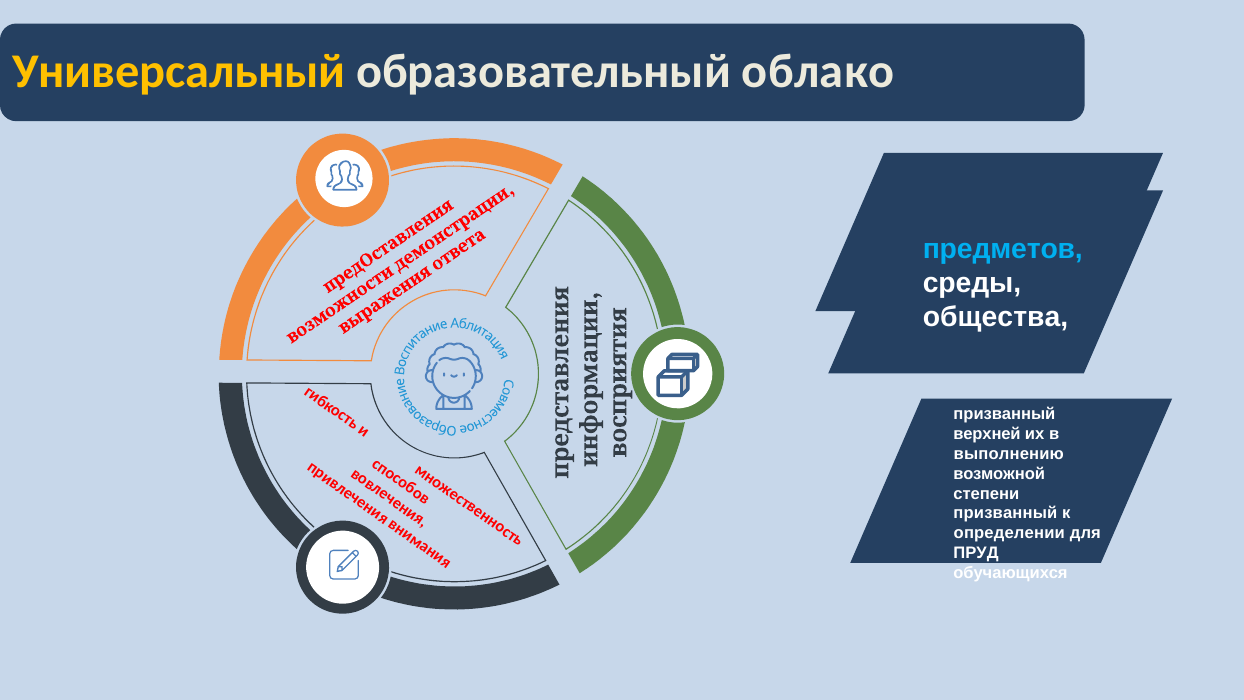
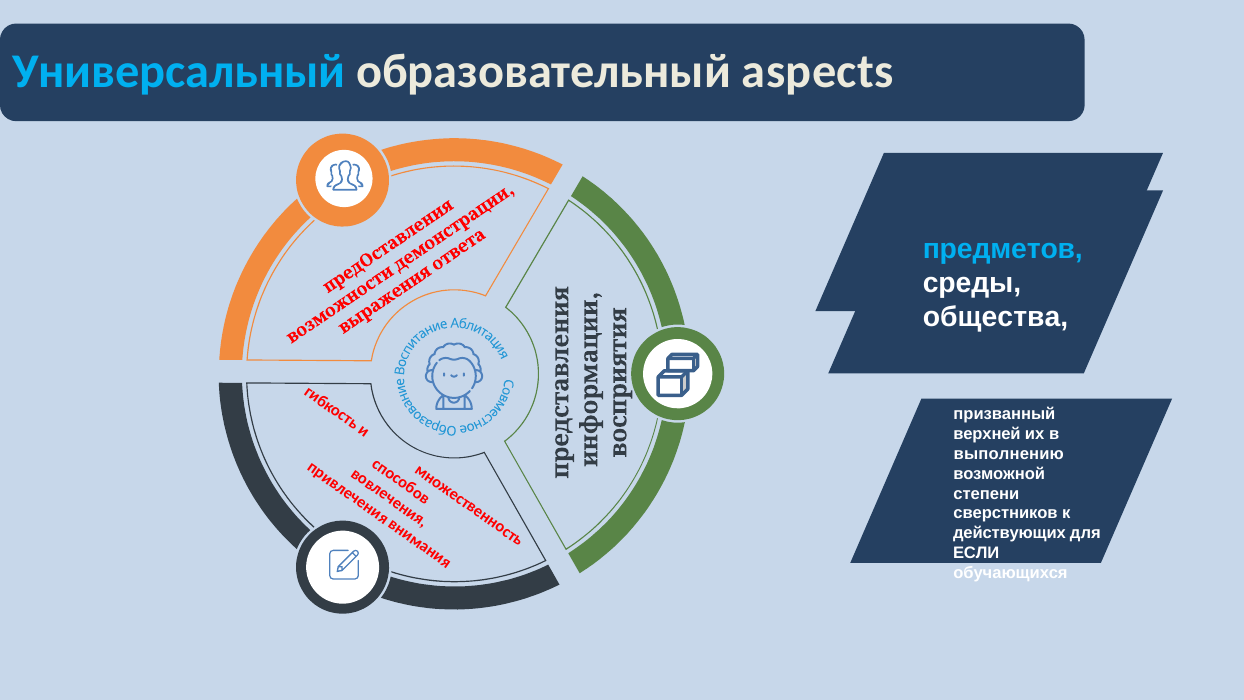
Универсальный colour: yellow -> light blue
облако: облако -> aspects
призванный at (1005, 513): призванный -> сверстников
определении: определении -> действующих
ПРУД: ПРУД -> ЕСЛИ
